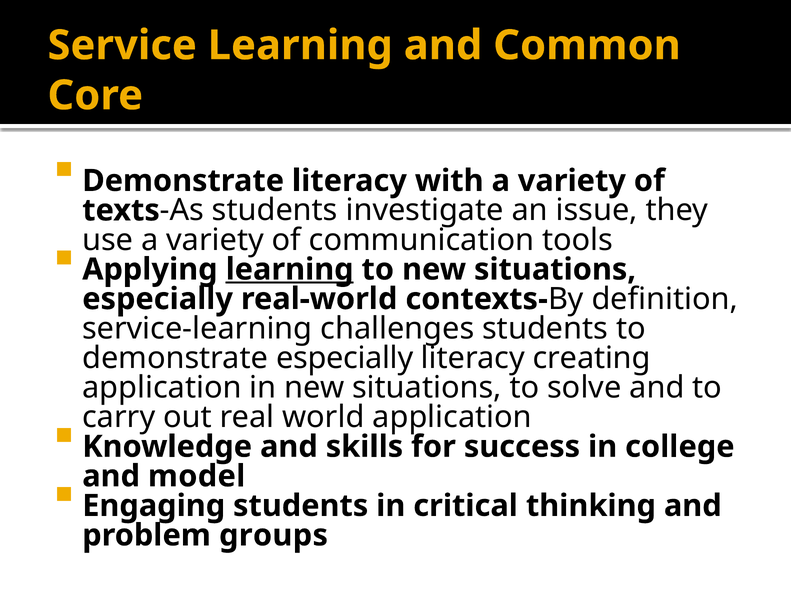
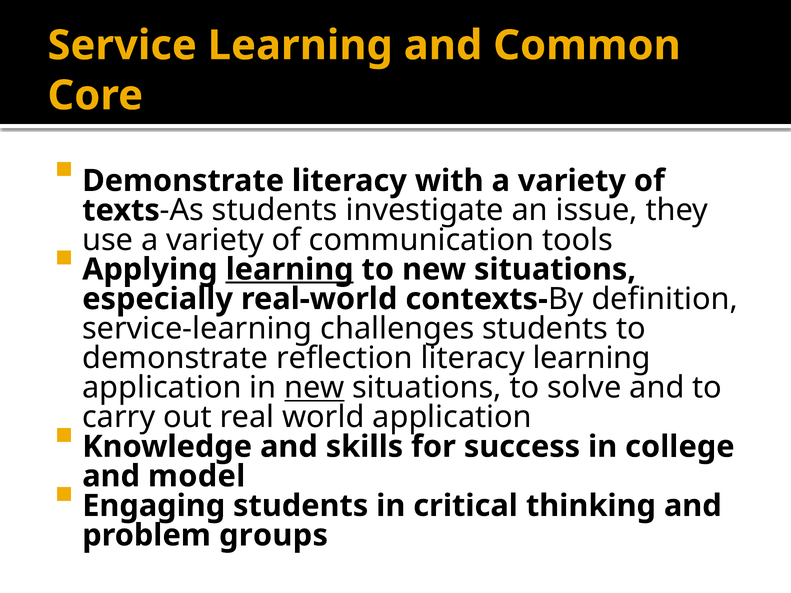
demonstrate especially: especially -> reflection
literacy creating: creating -> learning
new at (314, 388) underline: none -> present
